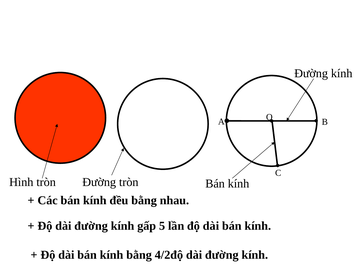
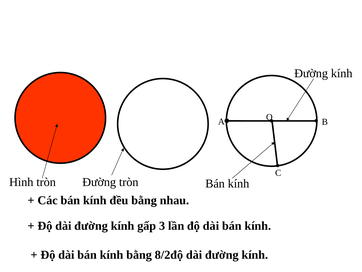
5: 5 -> 3
4/2độ: 4/2độ -> 8/2độ
